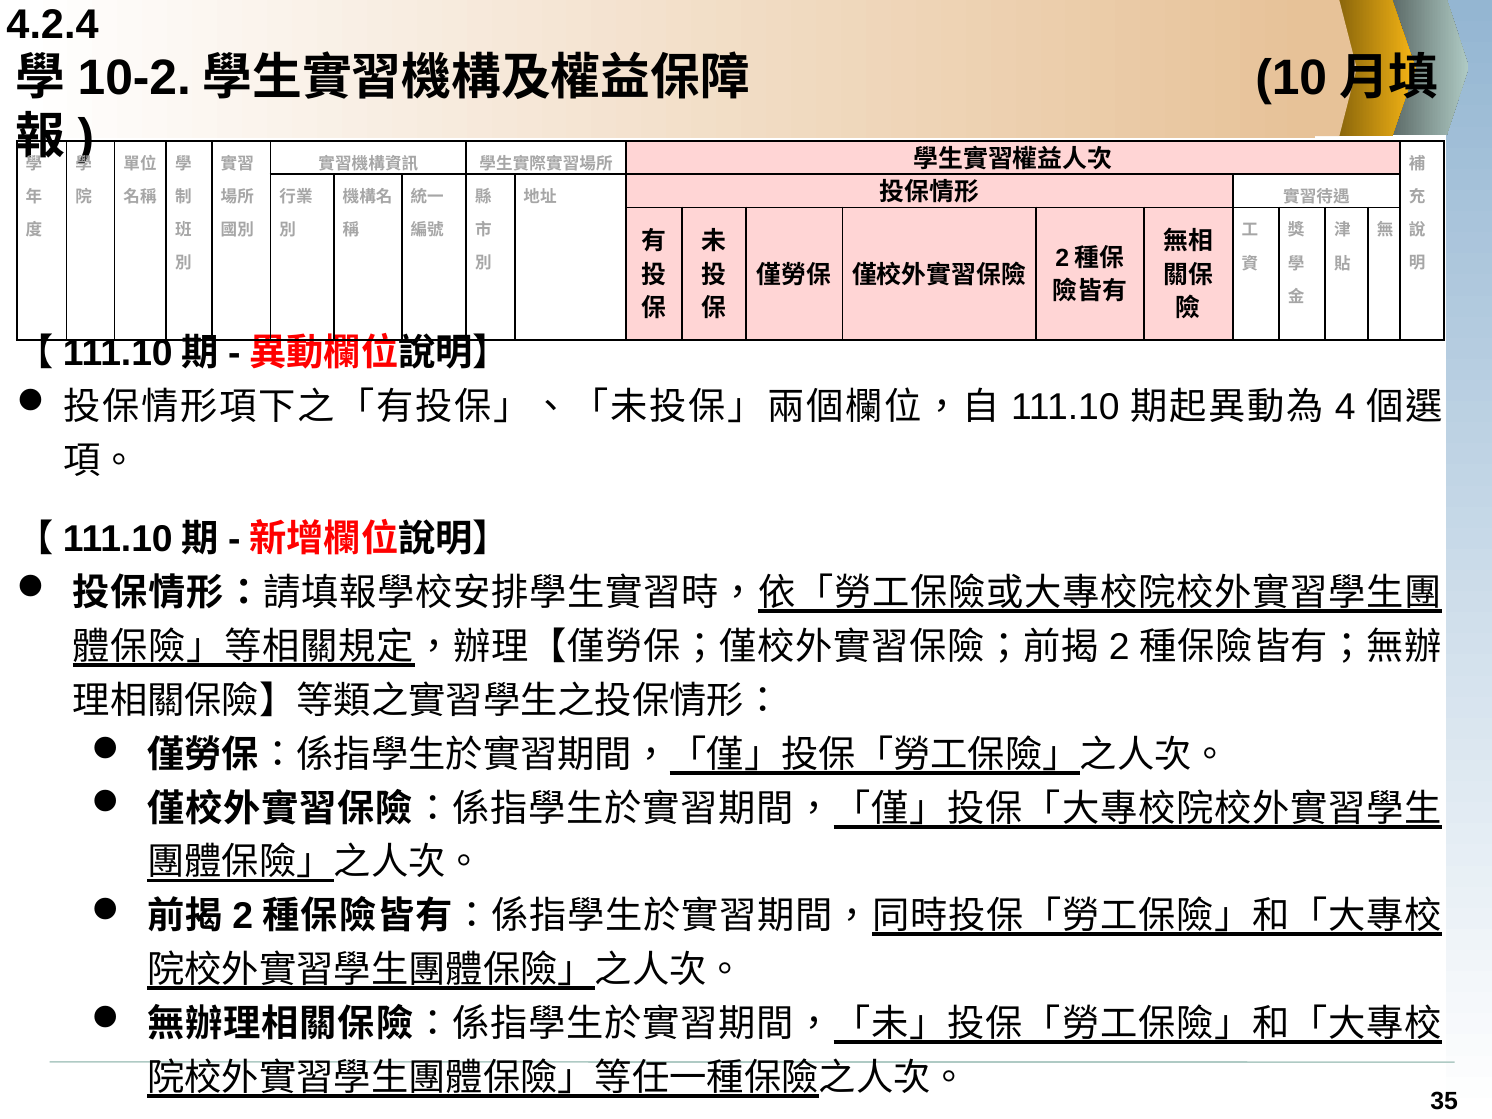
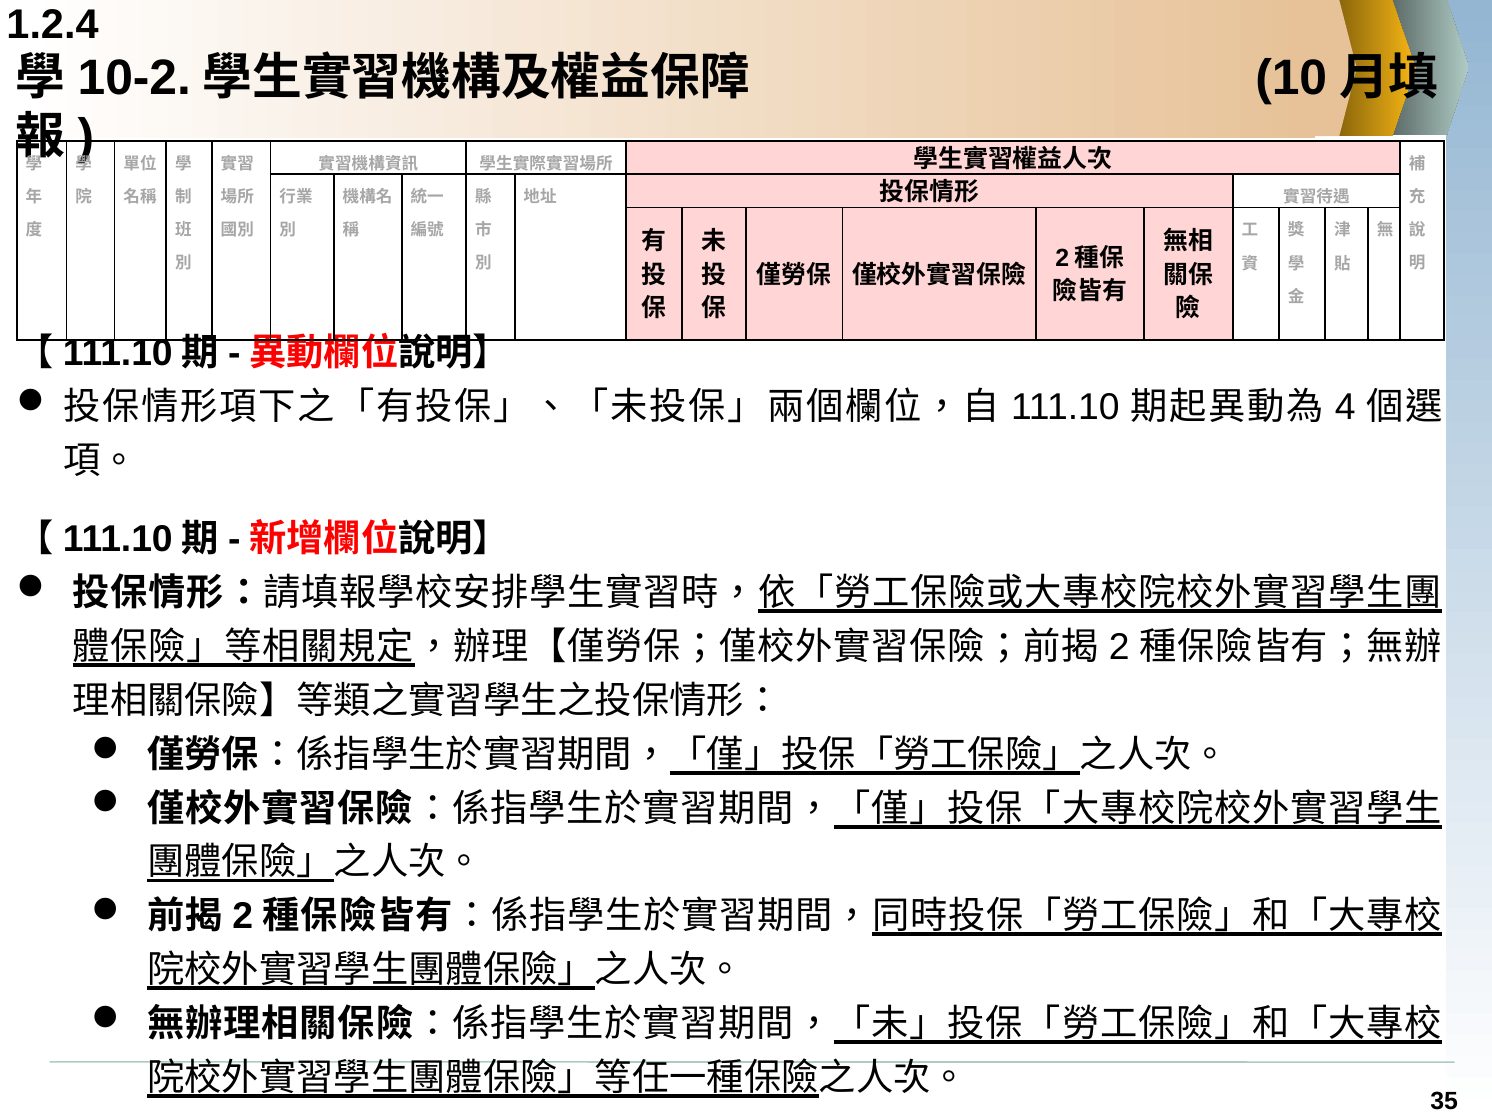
4.2.4: 4.2.4 -> 1.2.4
